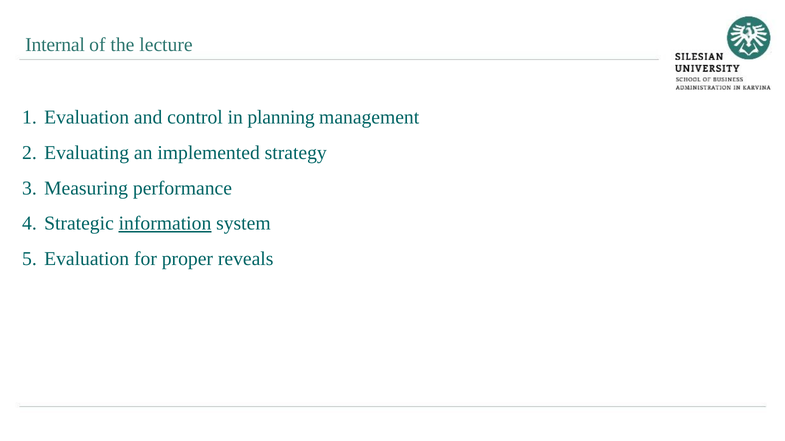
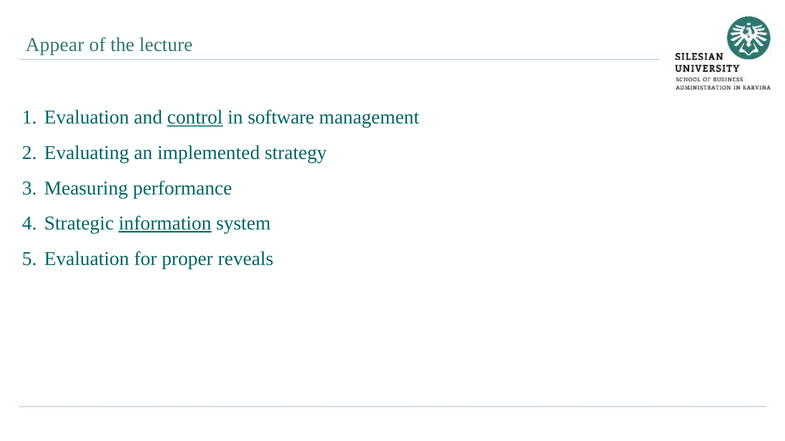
Internal: Internal -> Appear
control underline: none -> present
planning: planning -> software
